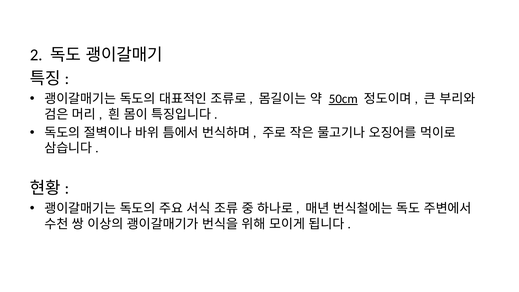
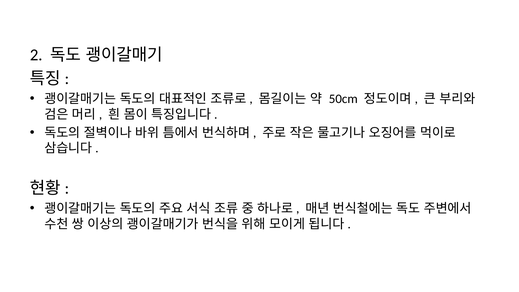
50cm underline: present -> none
